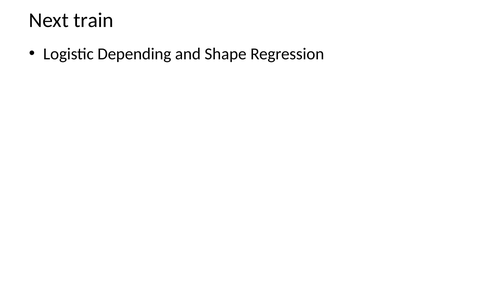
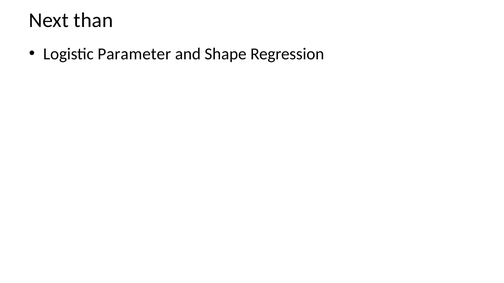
train: train -> than
Depending: Depending -> Parameter
